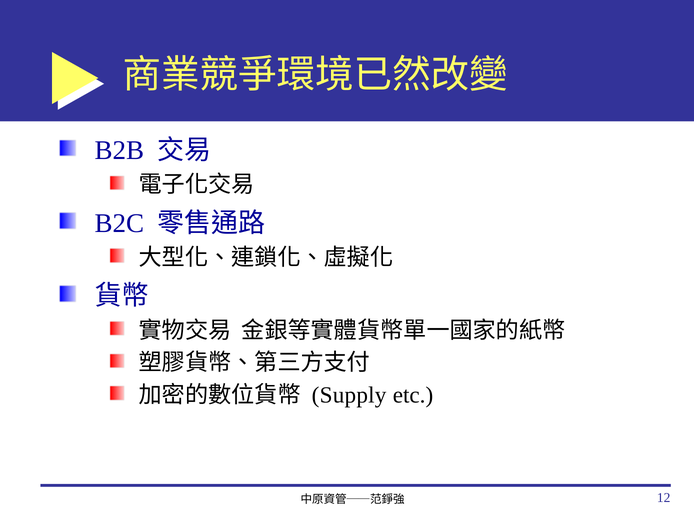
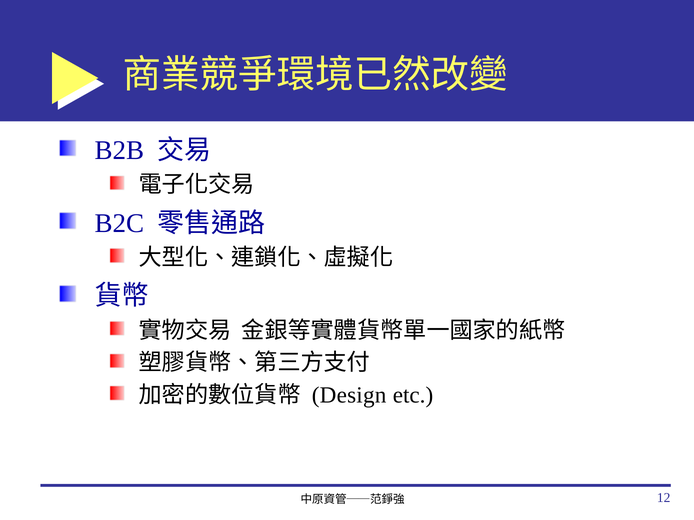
Supply: Supply -> Design
